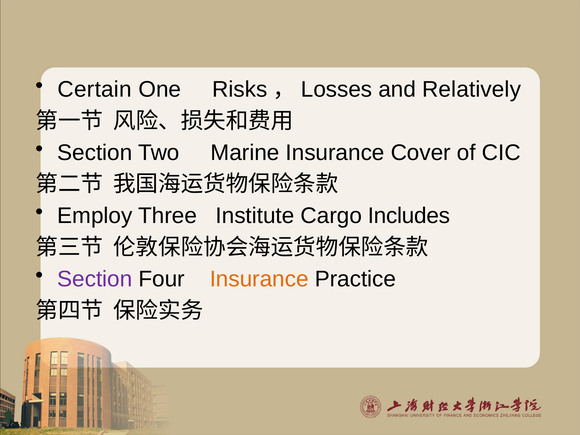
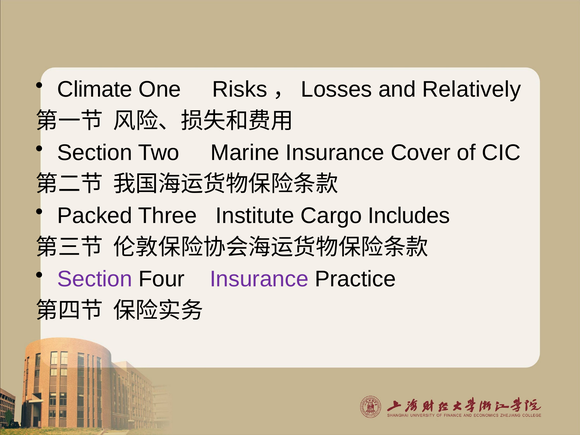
Certain: Certain -> Climate
Employ: Employ -> Packed
Insurance at (259, 279) colour: orange -> purple
